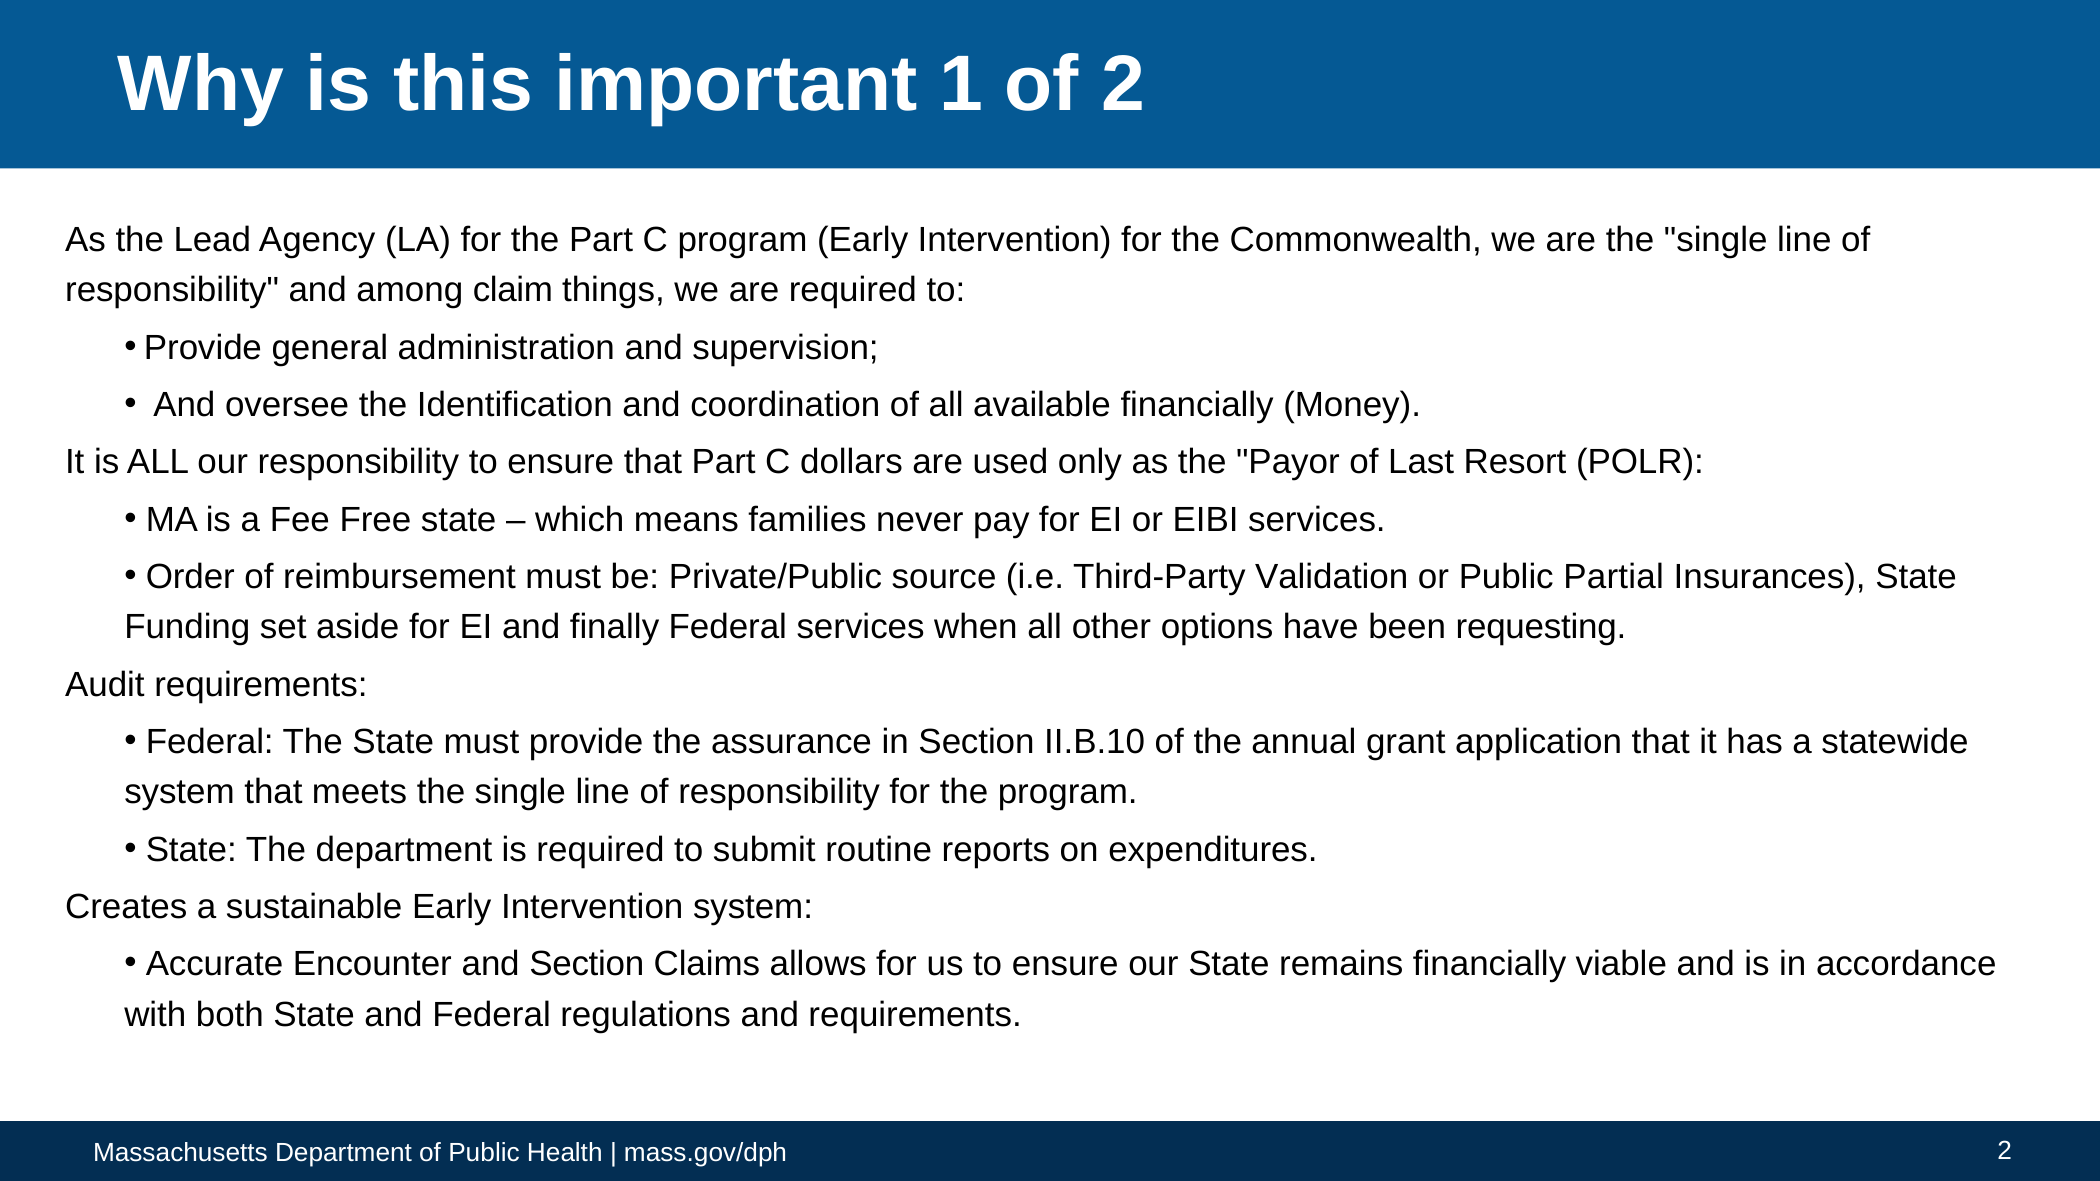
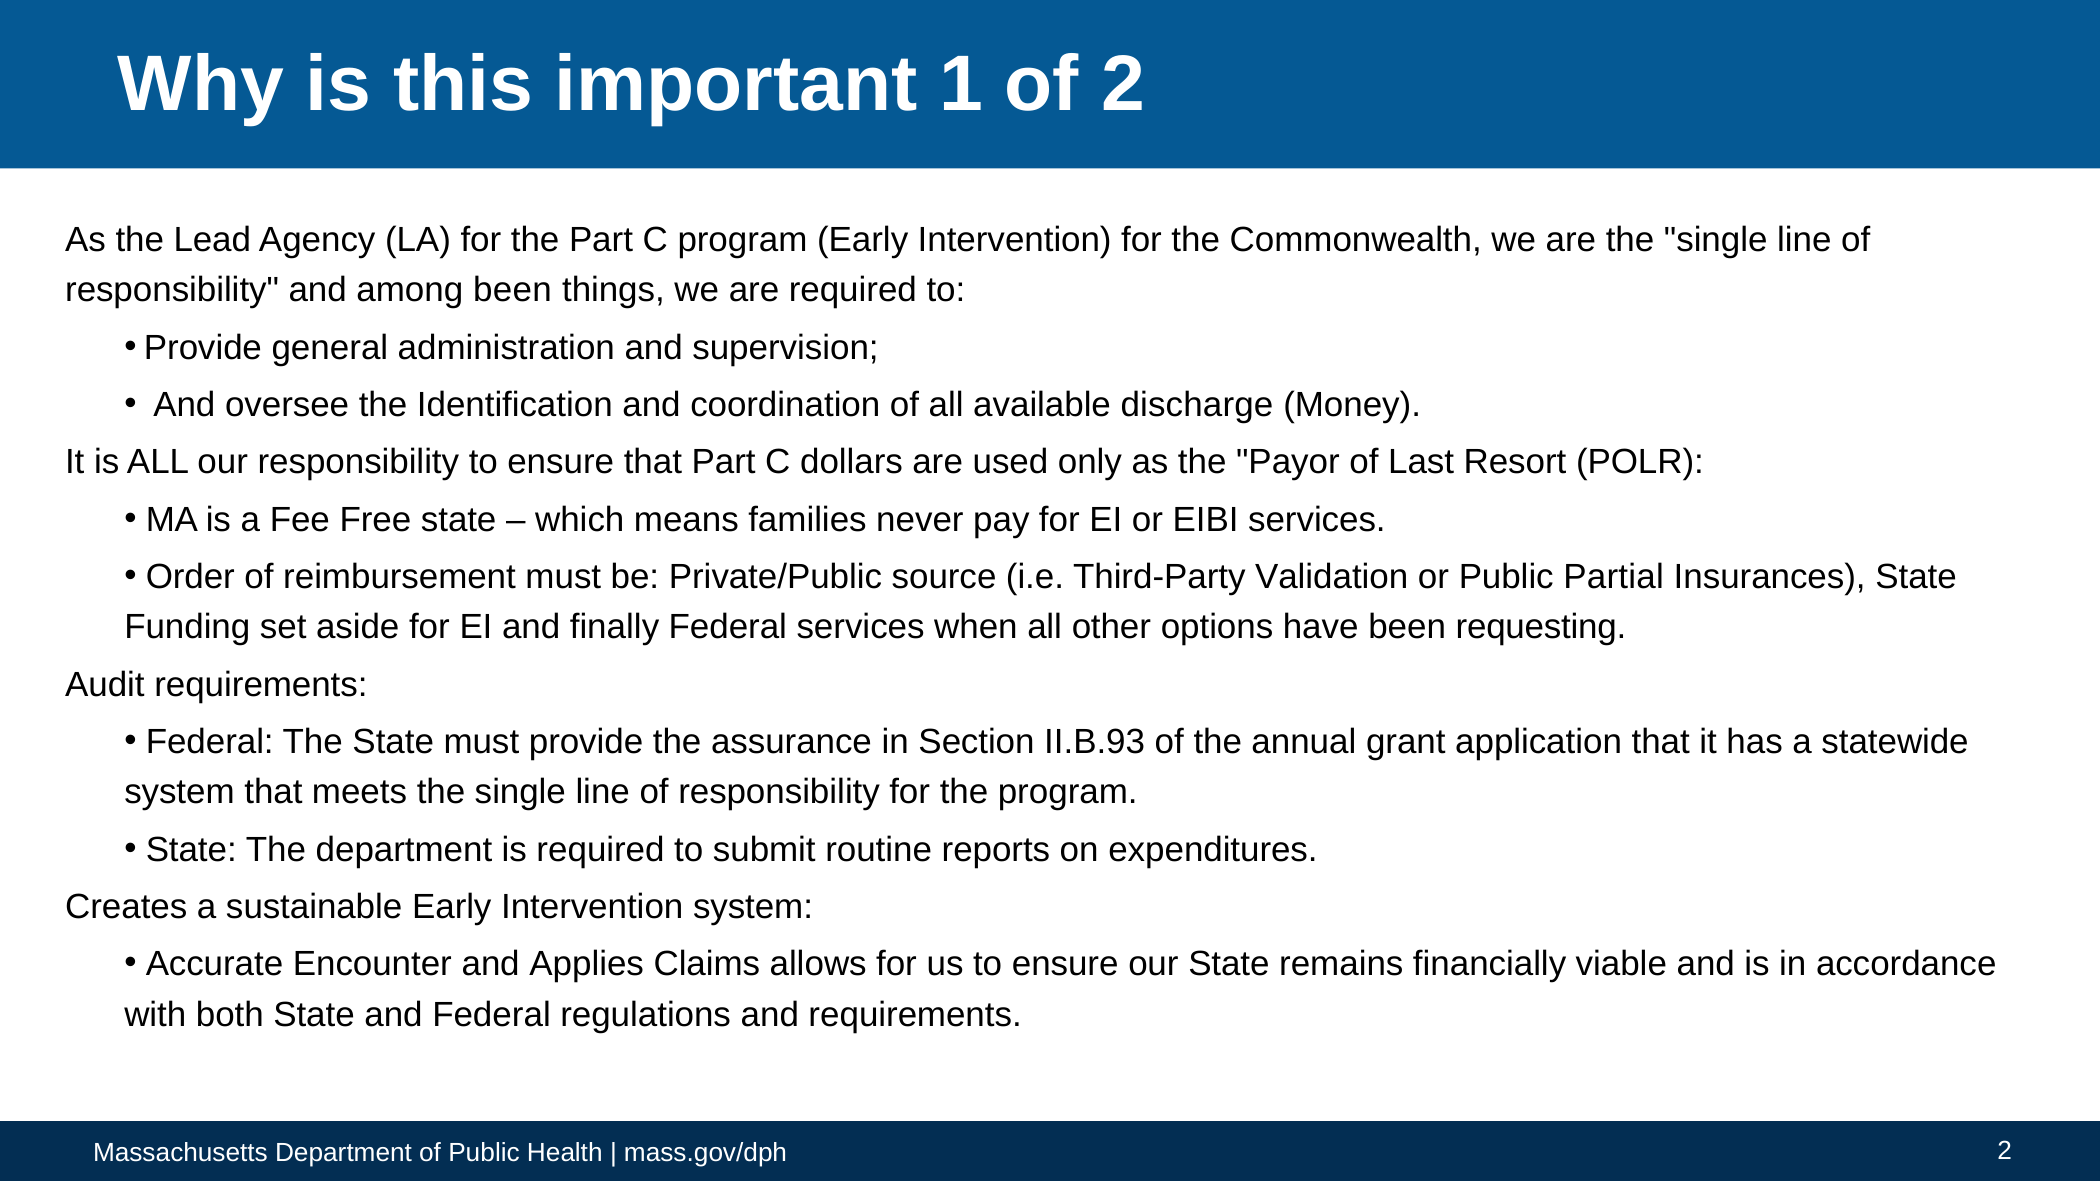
among claim: claim -> been
available financially: financially -> discharge
II.B.10: II.B.10 -> II.B.93
and Section: Section -> Applies
